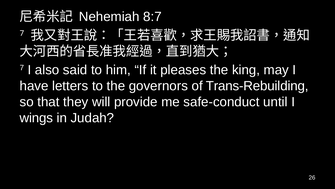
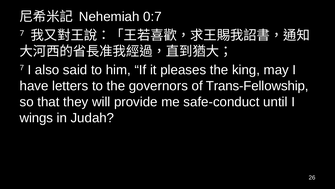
8:7: 8:7 -> 0:7
Trans-Rebuilding: Trans-Rebuilding -> Trans-Fellowship
